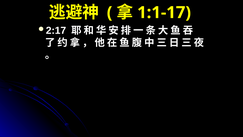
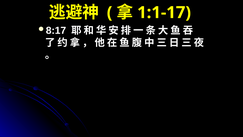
2:17: 2:17 -> 8:17
